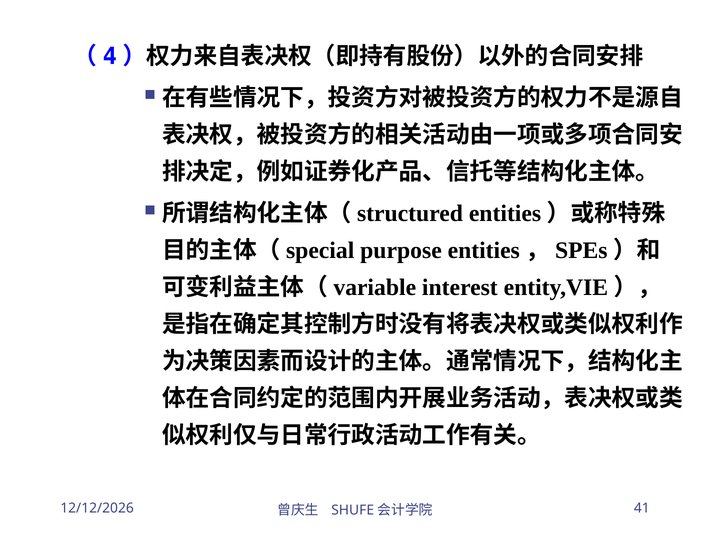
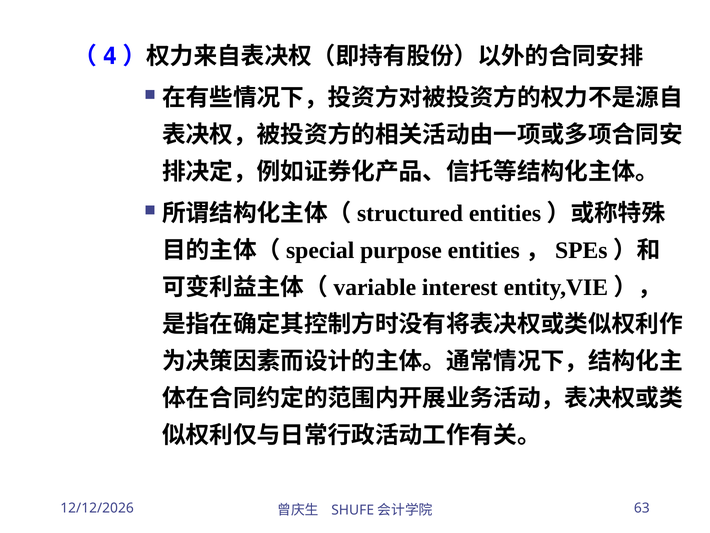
41: 41 -> 63
